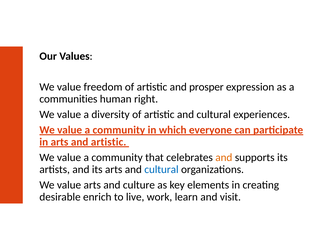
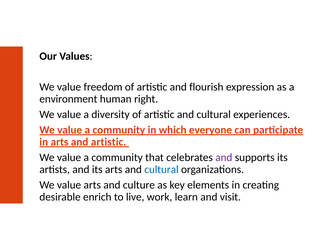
prosper: prosper -> flourish
communities: communities -> environment
and at (224, 158) colour: orange -> purple
